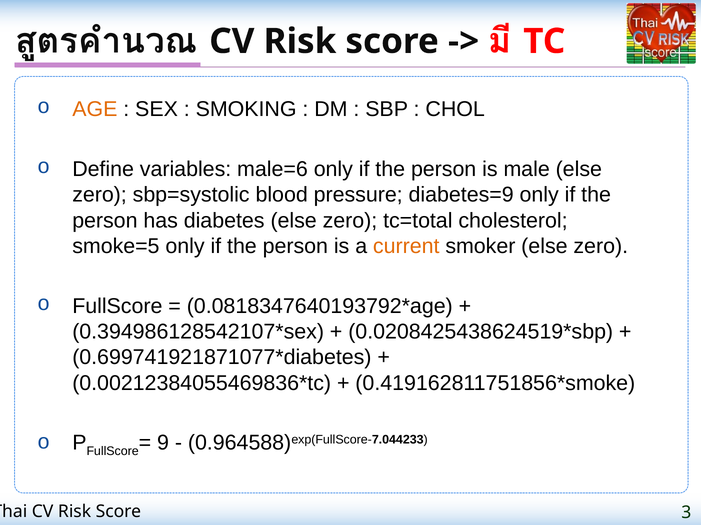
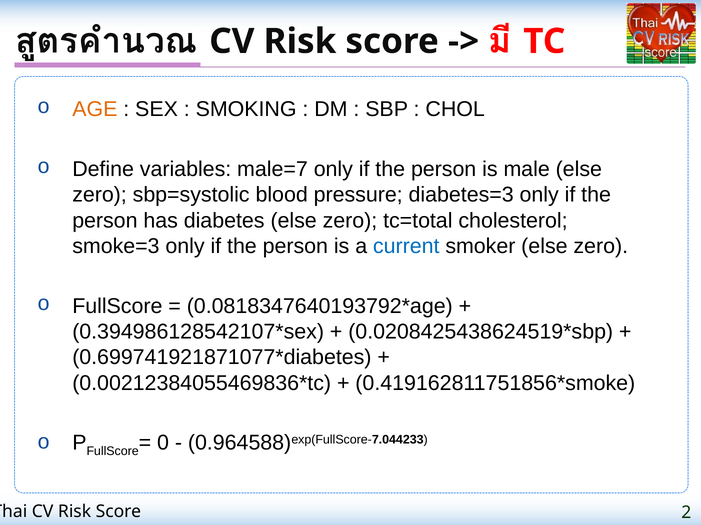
male=6: male=6 -> male=7
diabetes=9: diabetes=9 -> diabetes=3
smoke=5: smoke=5 -> smoke=3
current colour: orange -> blue
9: 9 -> 0
3: 3 -> 2
